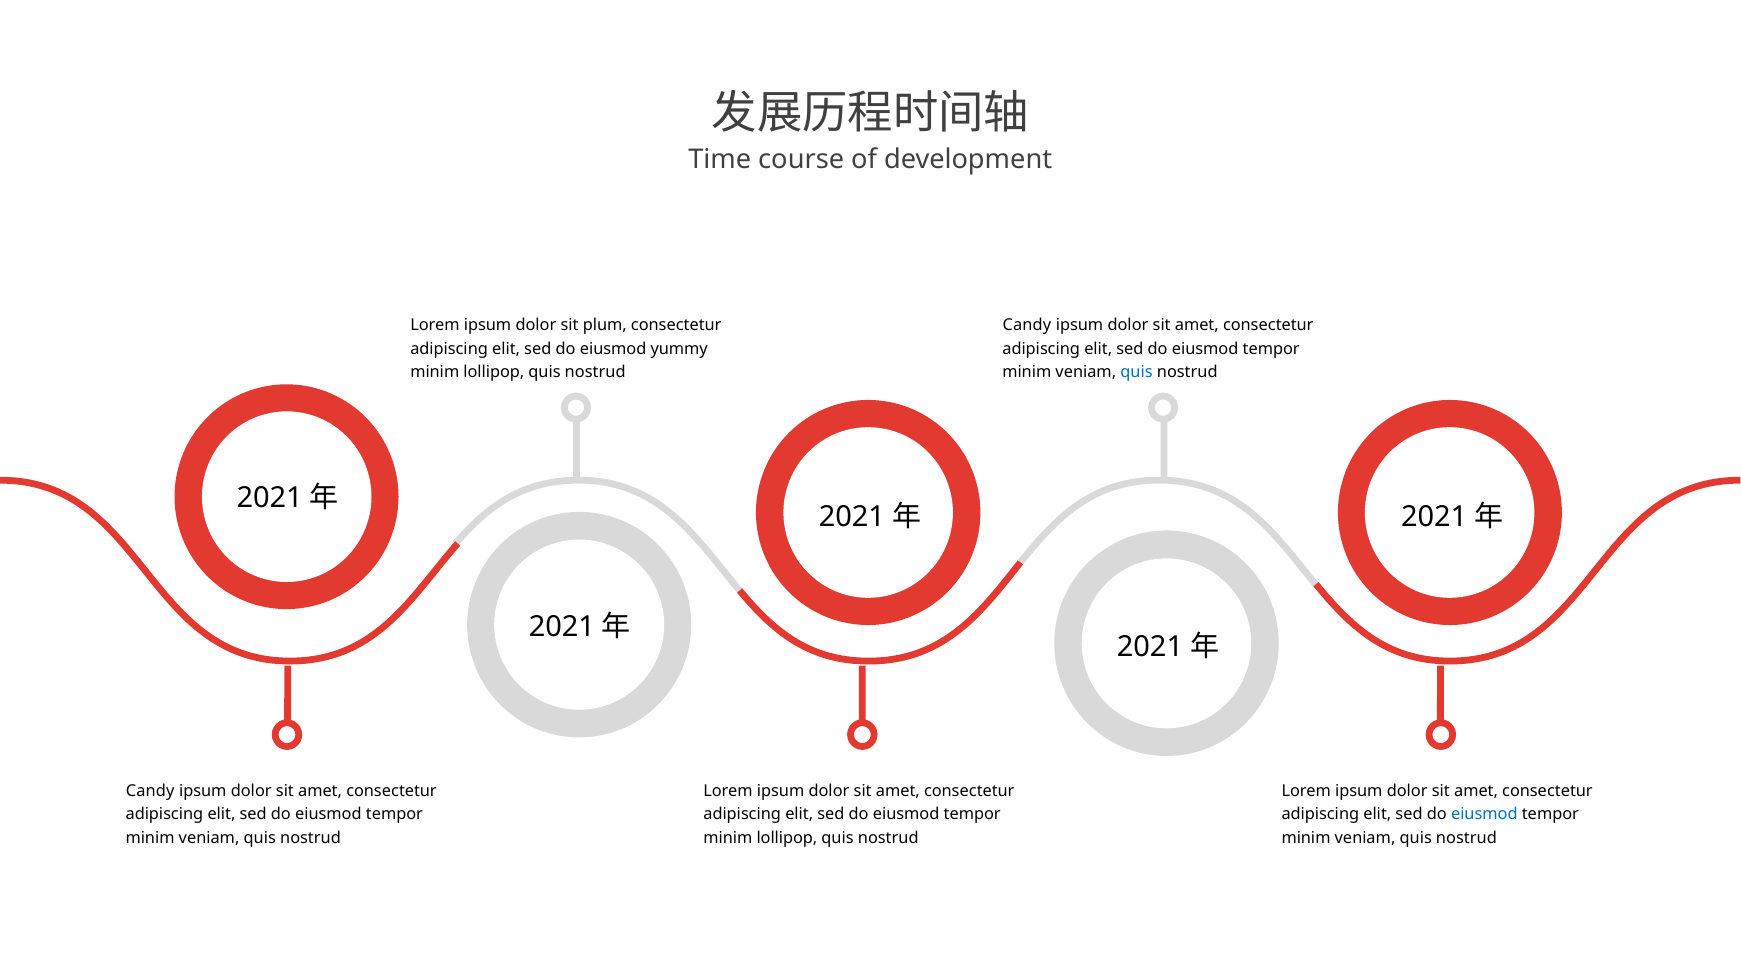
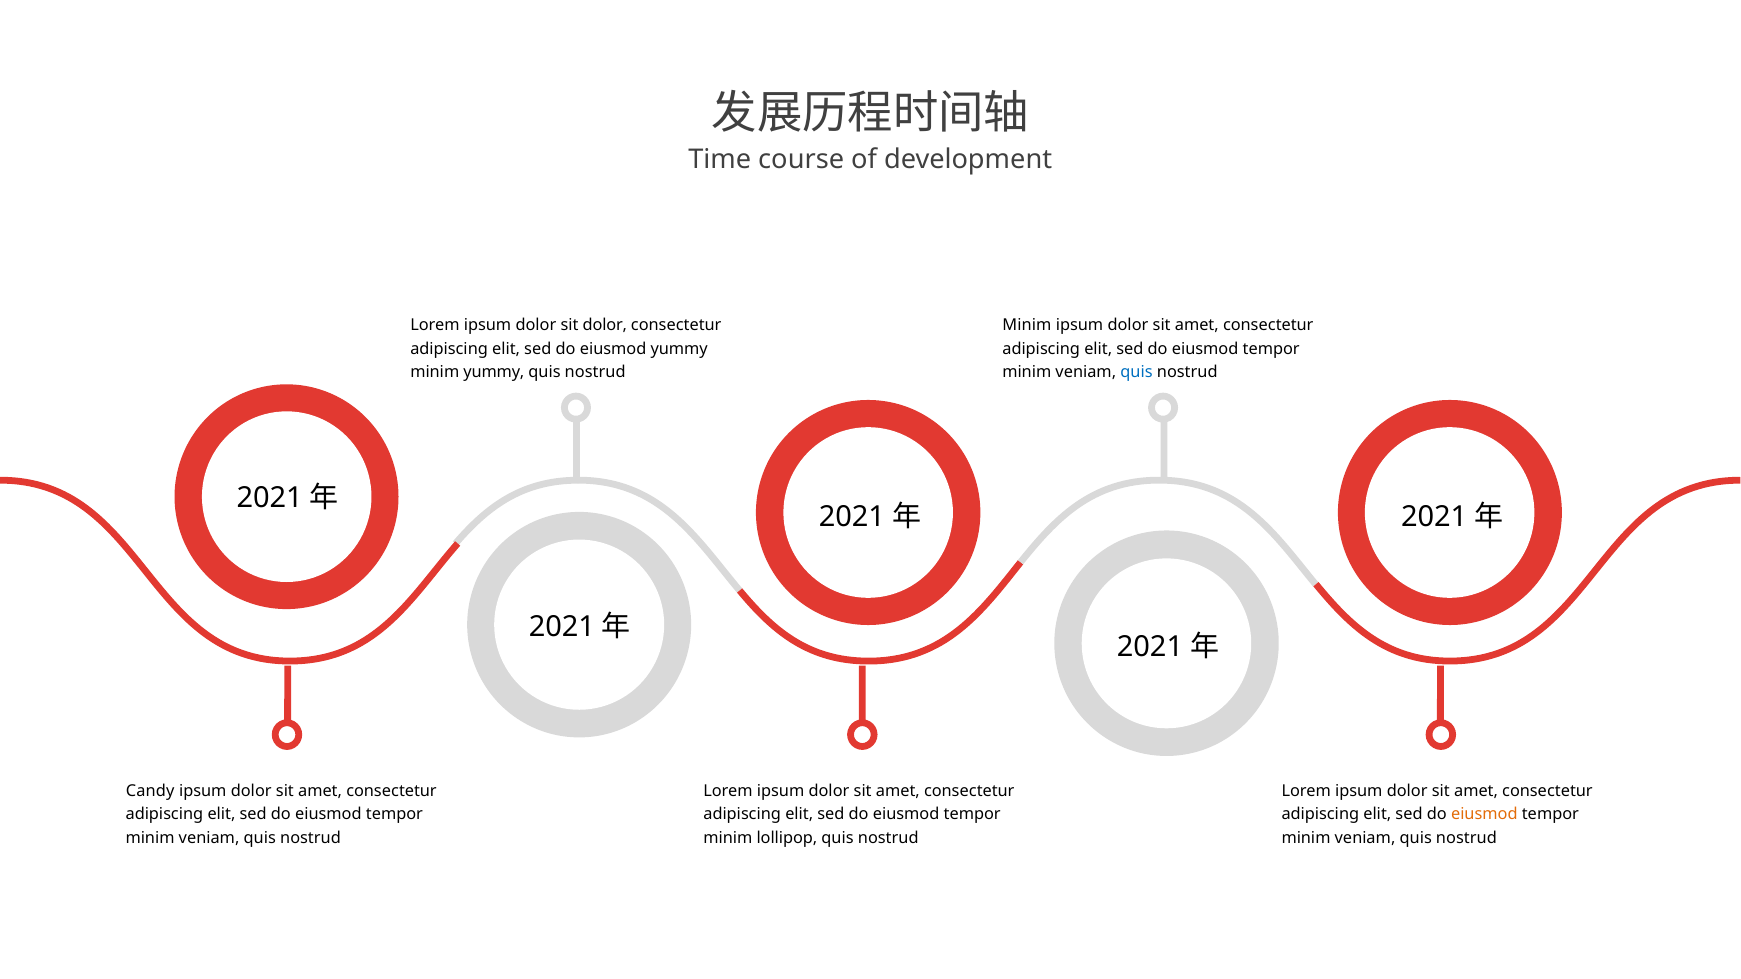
sit plum: plum -> dolor
Candy at (1027, 325): Candy -> Minim
lollipop at (494, 372): lollipop -> yummy
eiusmod at (1484, 815) colour: blue -> orange
